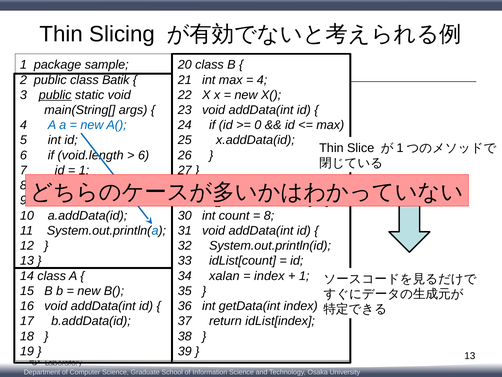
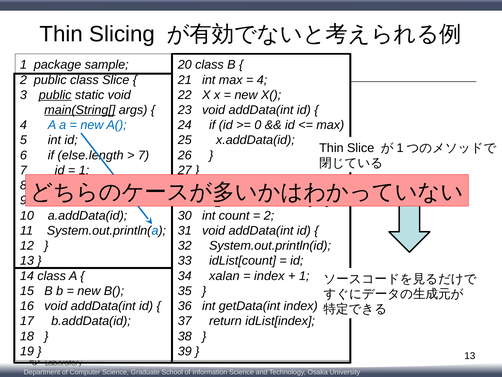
class Batik: Batik -> Slice
main(String[ underline: none -> present
void.length: void.length -> else.length
6 at (144, 155): 6 -> 7
8 at (269, 215): 8 -> 2
